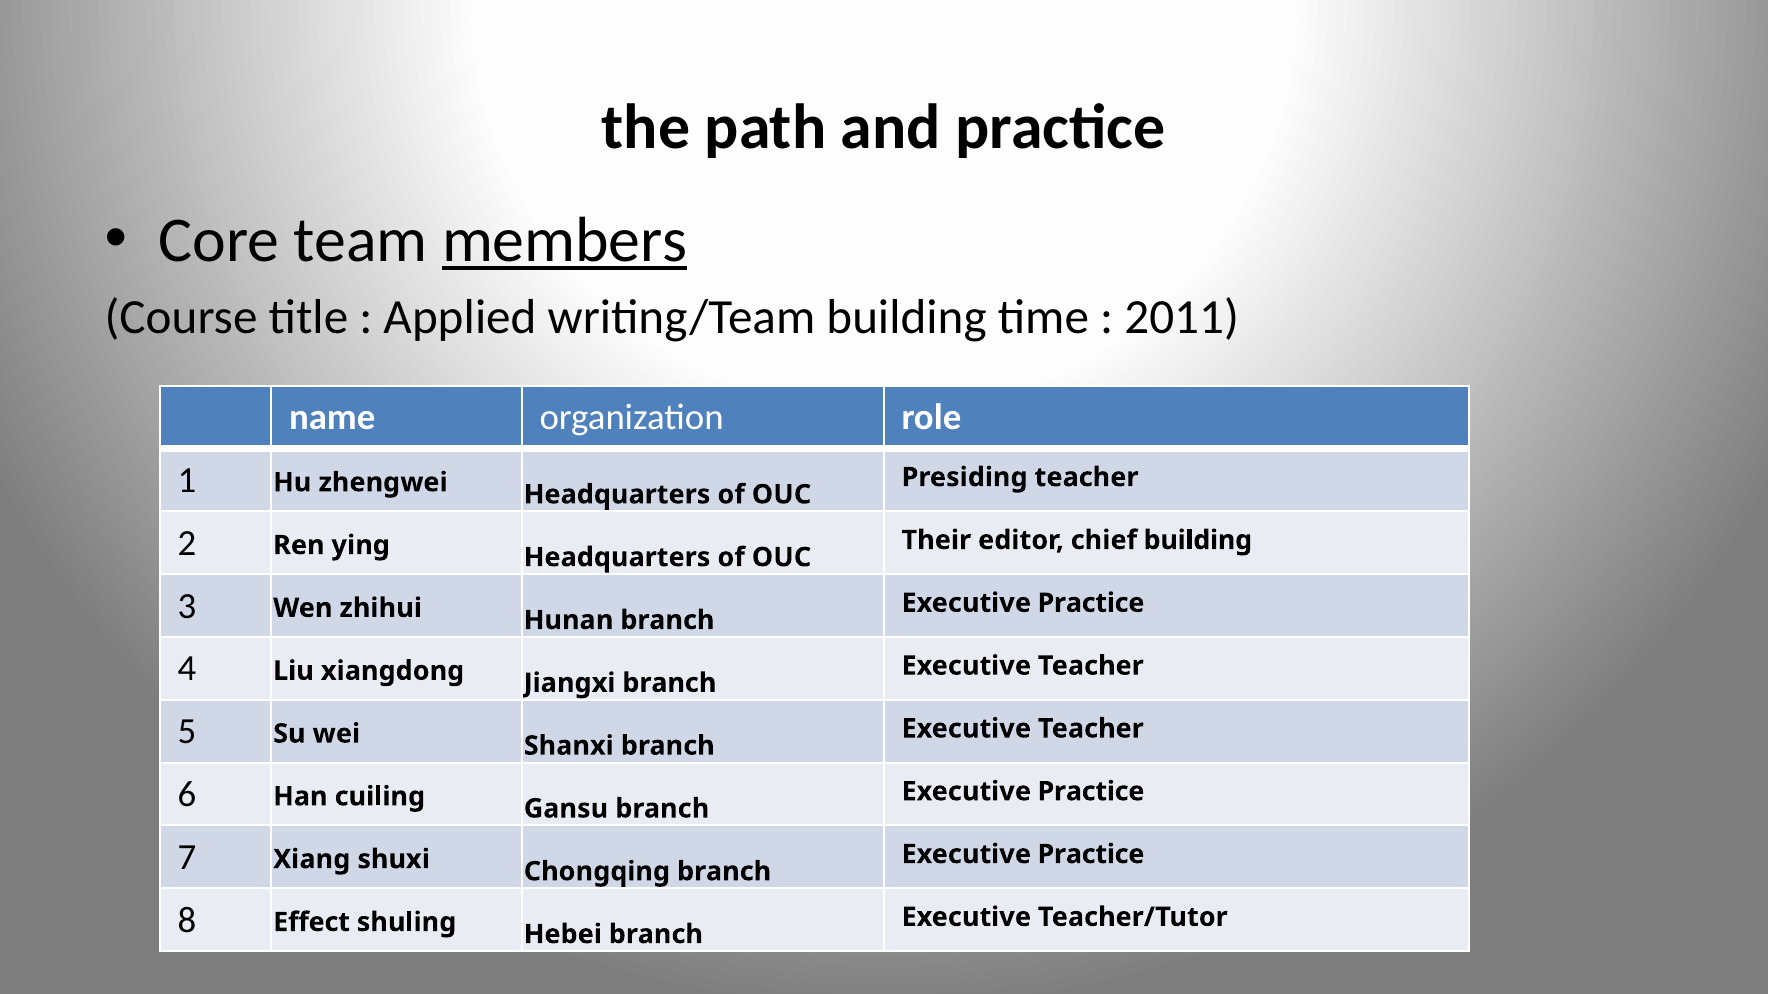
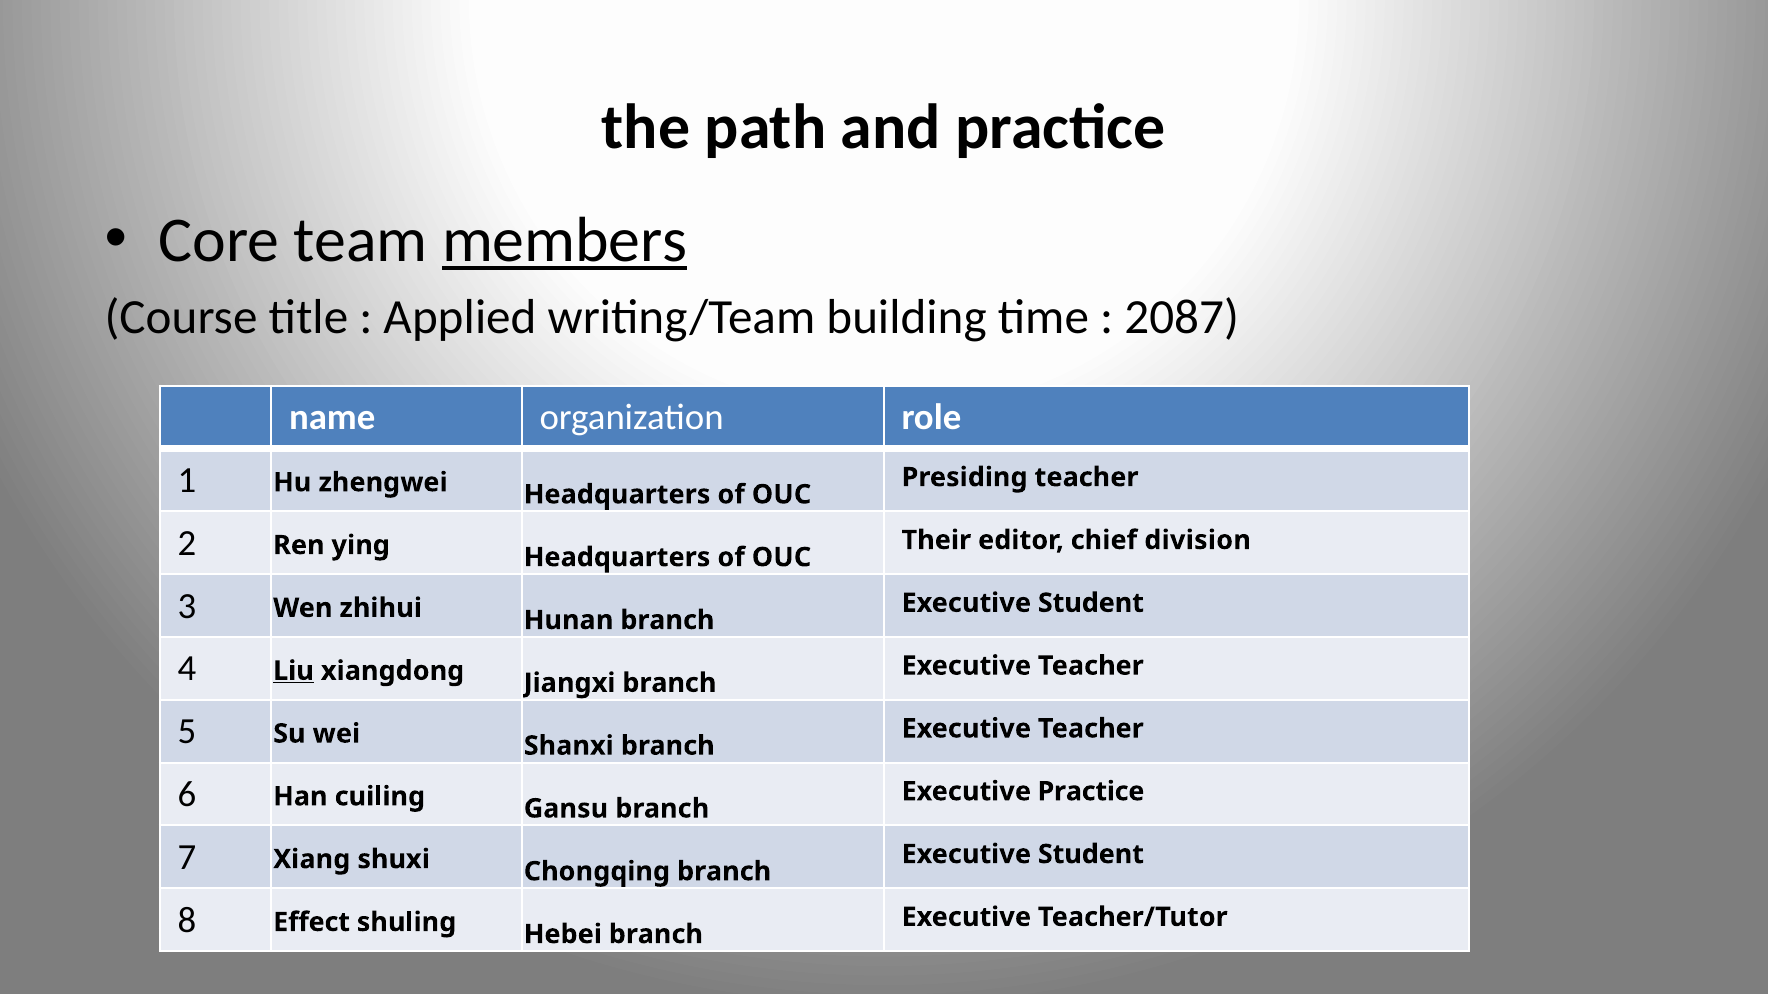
2011: 2011 -> 2087
chief building: building -> division
Practice at (1091, 603): Practice -> Student
Liu underline: none -> present
Practice at (1091, 855): Practice -> Student
